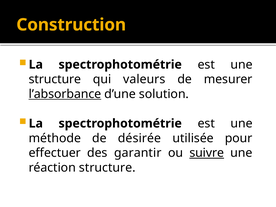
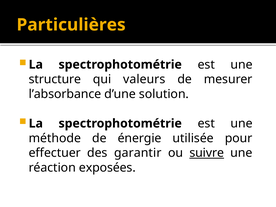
Construction: Construction -> Particulières
l’absorbance underline: present -> none
désirée: désirée -> énergie
réaction structure: structure -> exposées
